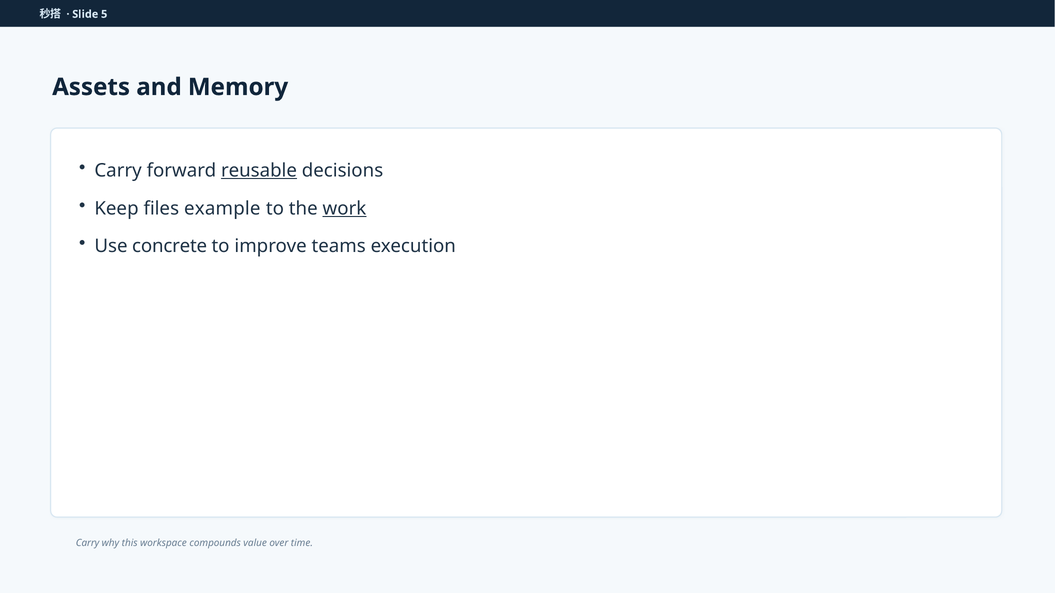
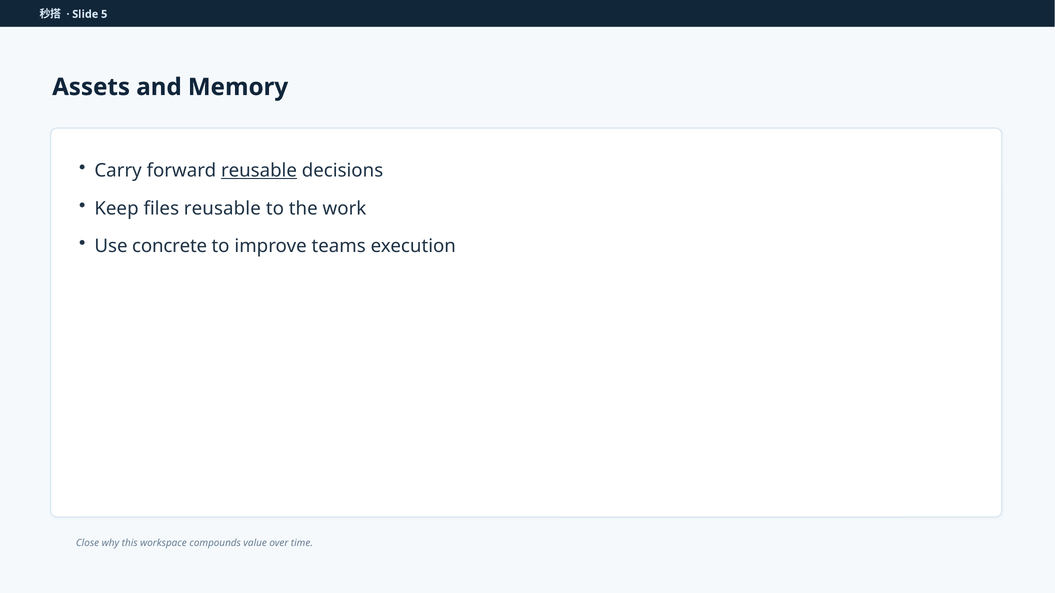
files example: example -> reusable
work underline: present -> none
Carry at (88, 543): Carry -> Close
